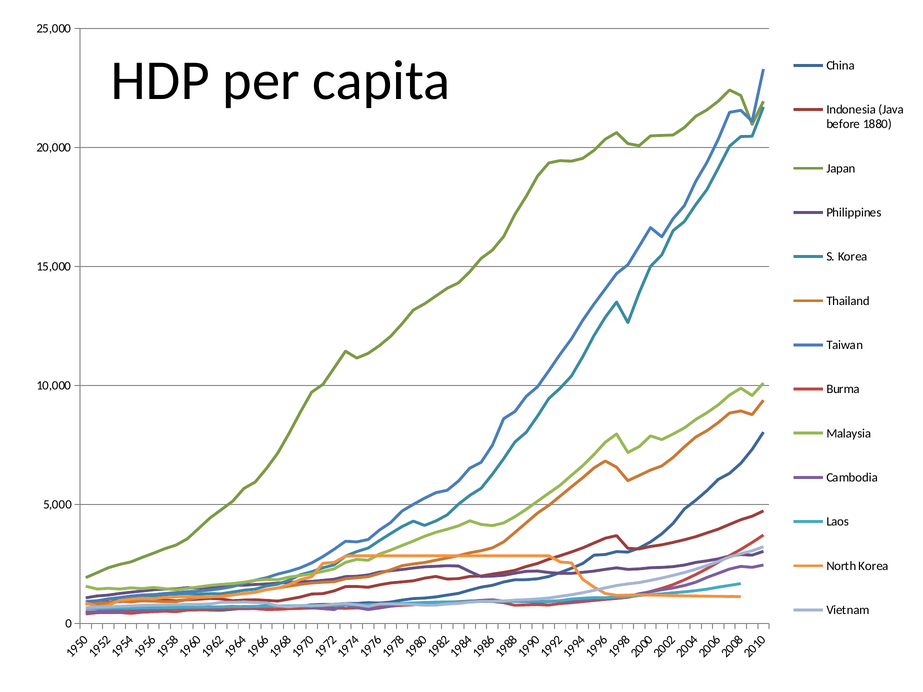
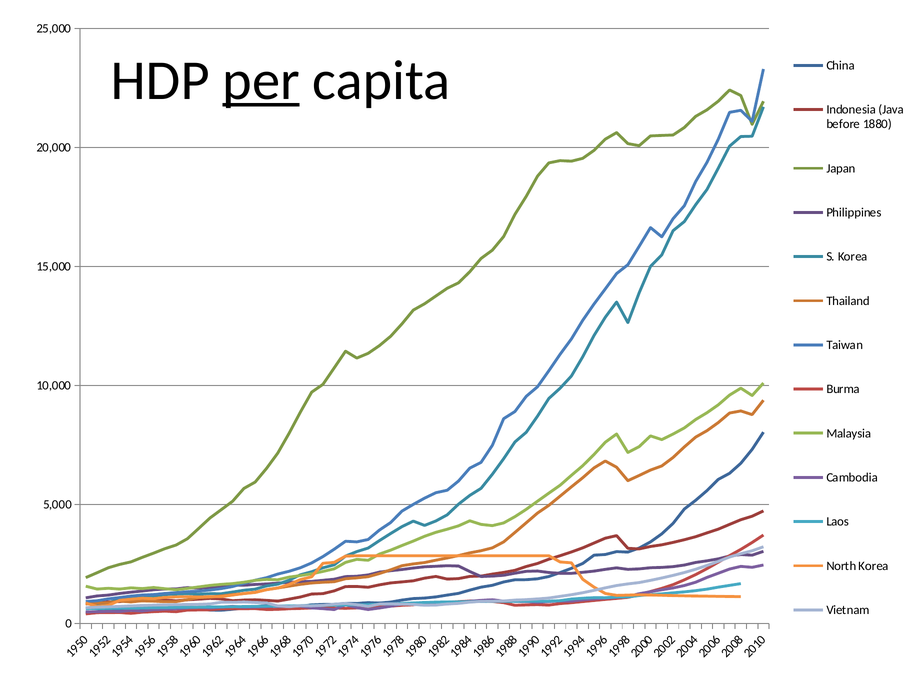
per underline: none -> present
